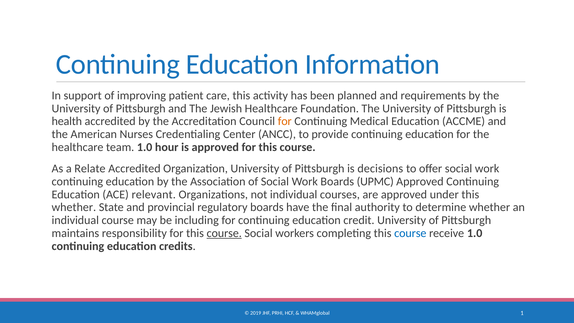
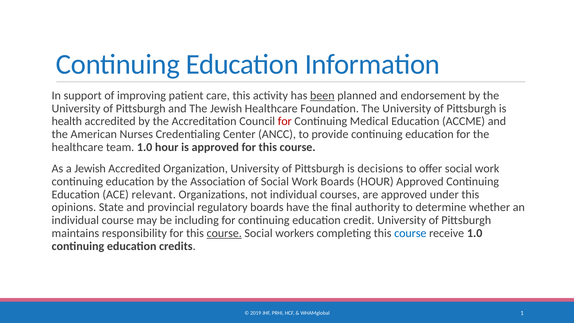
been underline: none -> present
requirements: requirements -> endorsement
for at (285, 121) colour: orange -> red
a Relate: Relate -> Jewish
Boards UPMC: UPMC -> HOUR
whether at (74, 207): whether -> opinions
